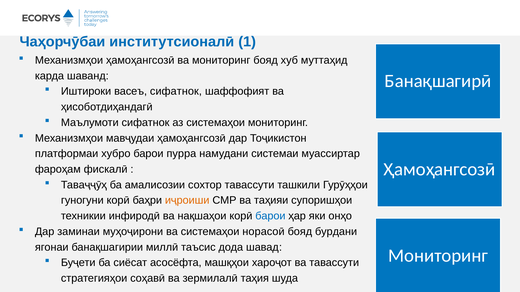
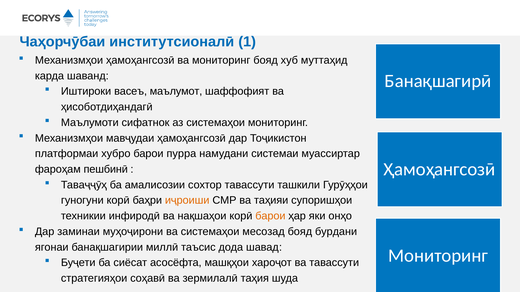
васеъ сифатнок: сифатнок -> маълумот
фискалӣ: фискалӣ -> пешбинӣ
барои at (270, 216) colour: blue -> orange
норасоӣ: норасоӣ -> месозад
